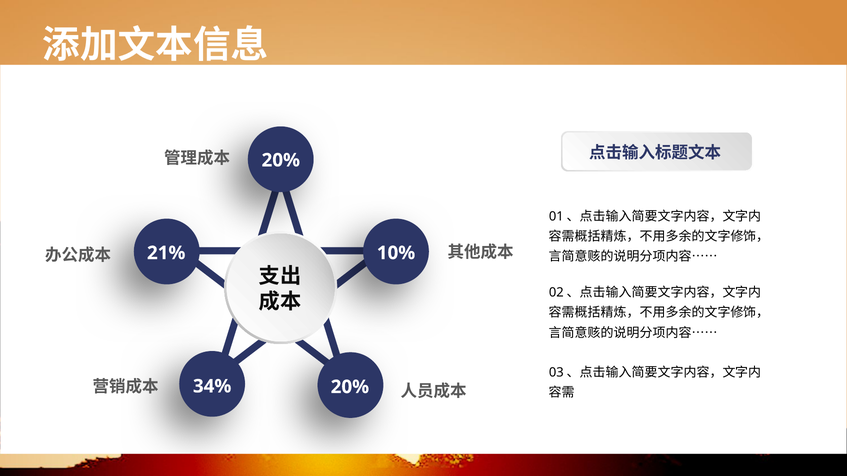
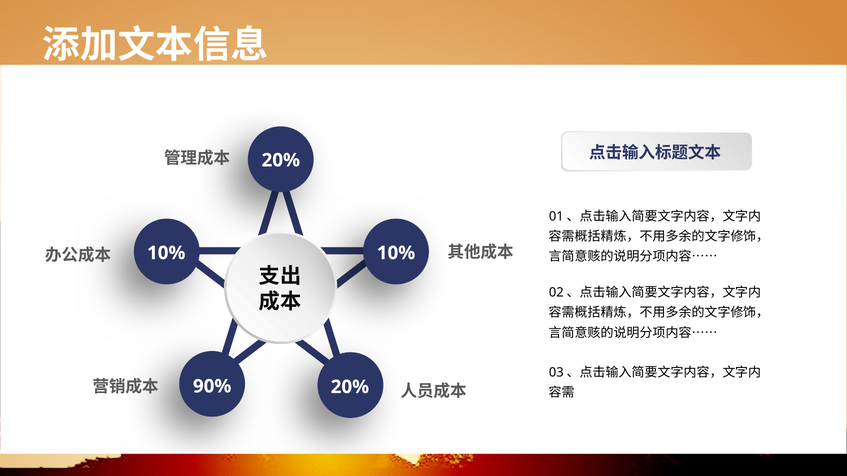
21% at (166, 253): 21% -> 10%
34%: 34% -> 90%
